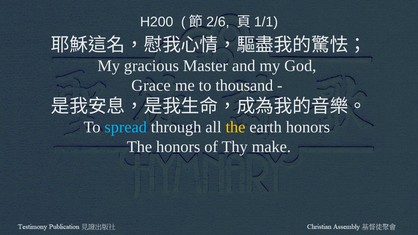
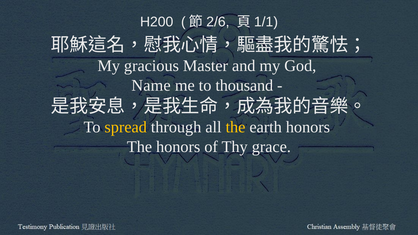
Grace: Grace -> Name
spread colour: light blue -> yellow
make: make -> grace
